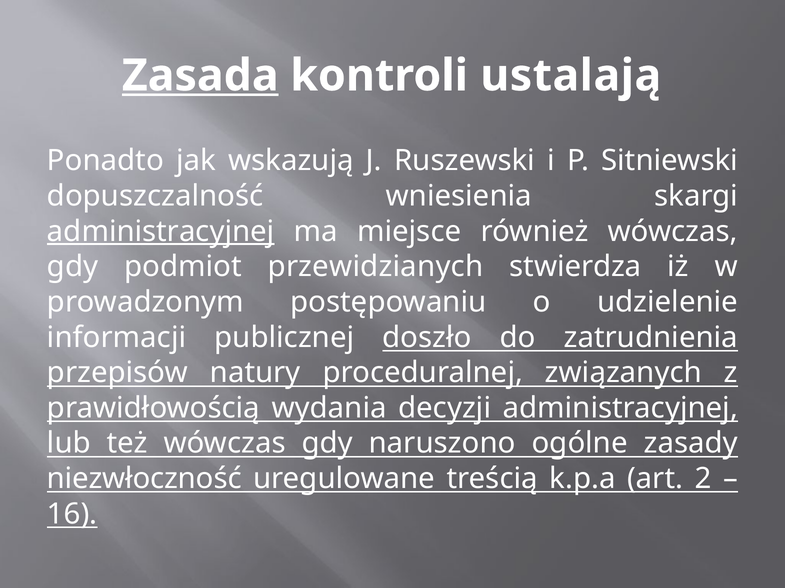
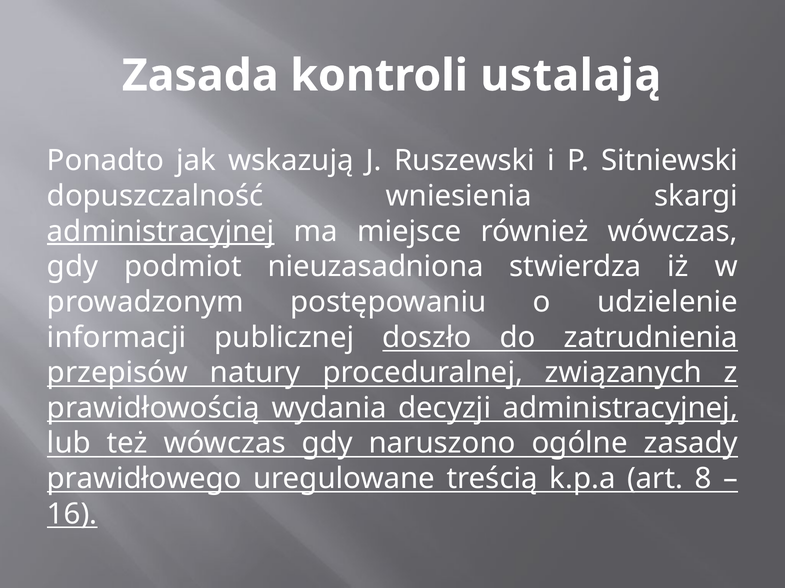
Zasada underline: present -> none
przewidzianych: przewidzianych -> nieuzasadniona
niezwłoczność: niezwłoczność -> prawidłowego
2: 2 -> 8
